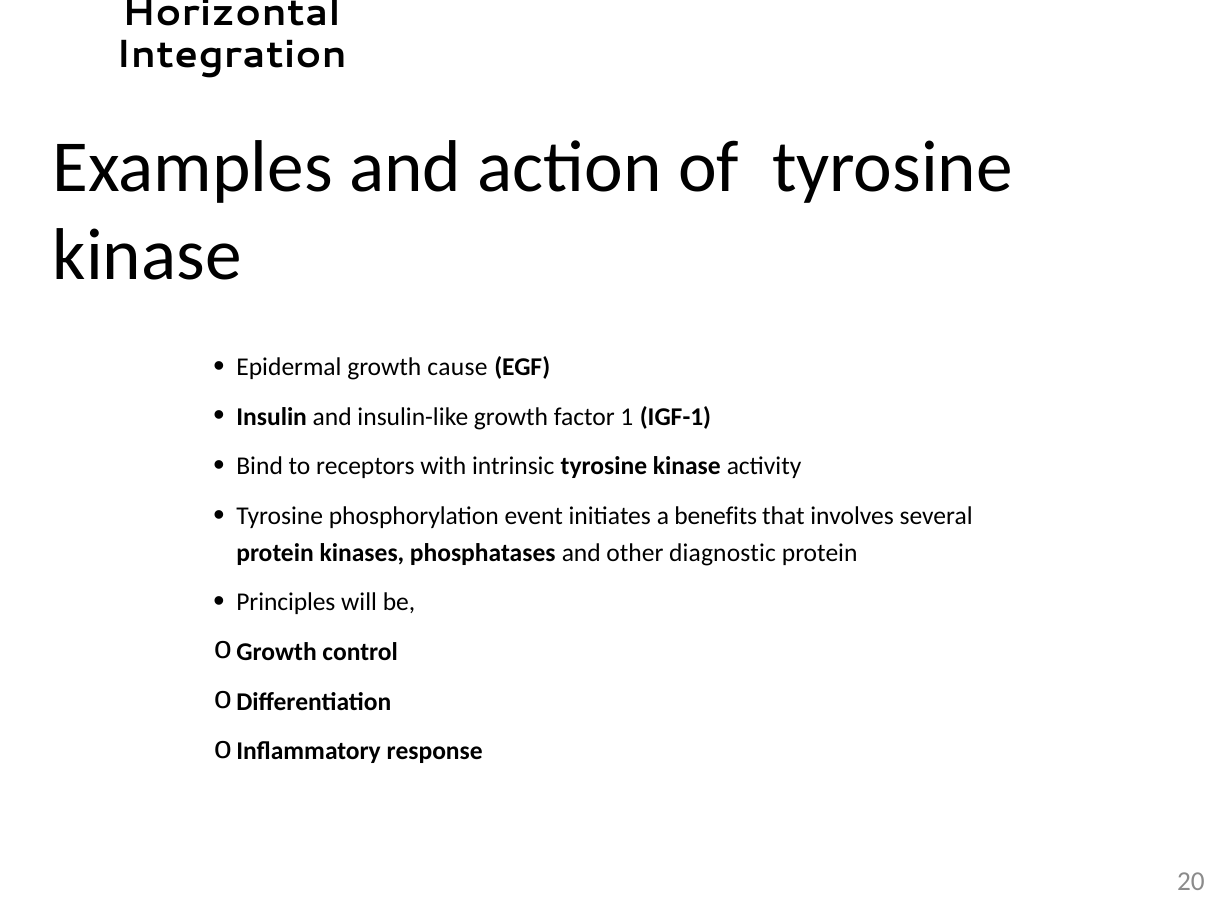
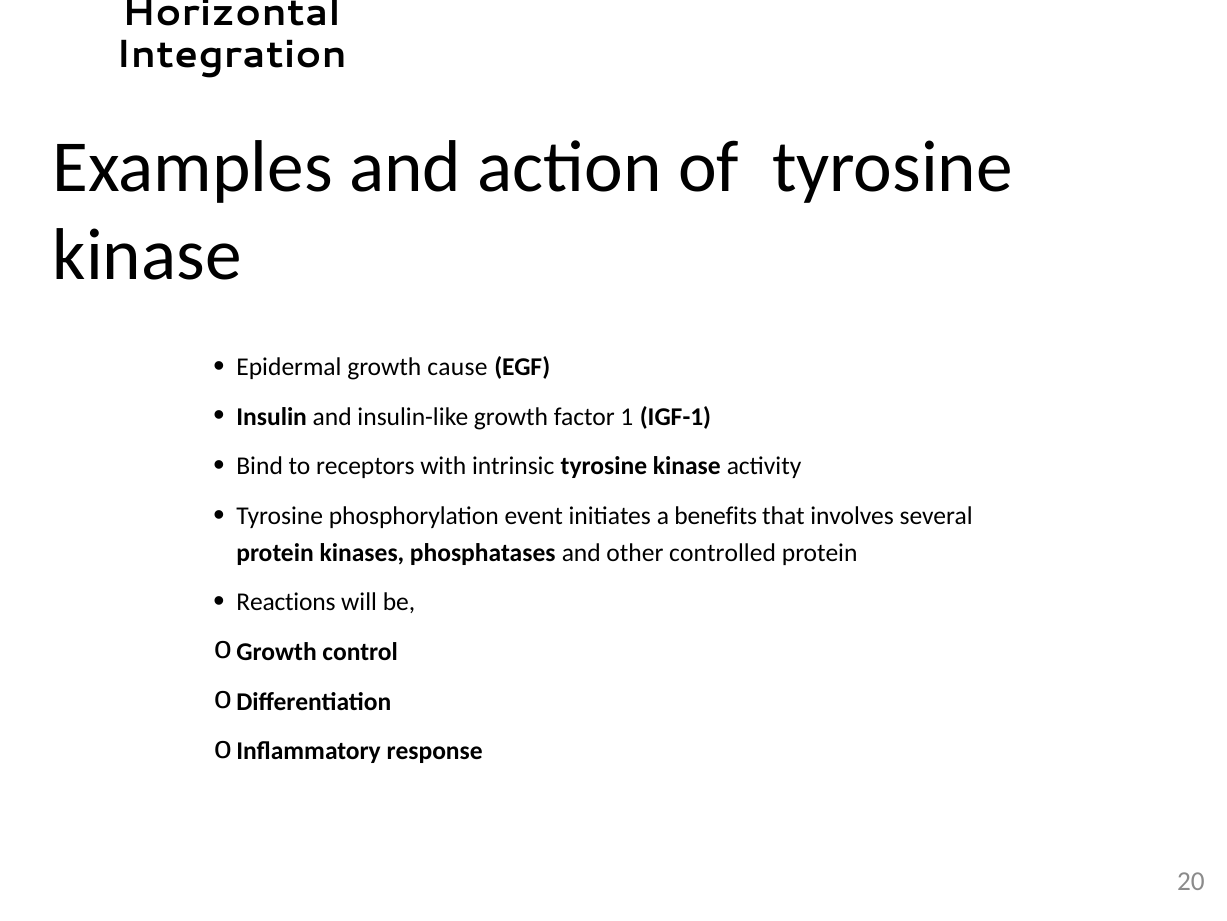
diagnostic: diagnostic -> controlled
Principles: Principles -> Reactions
